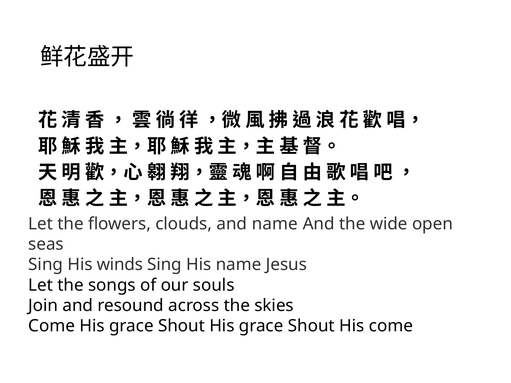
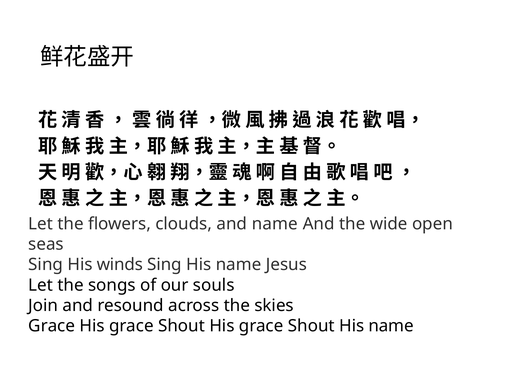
Come at (52, 326): Come -> Grace
Shout His come: come -> name
